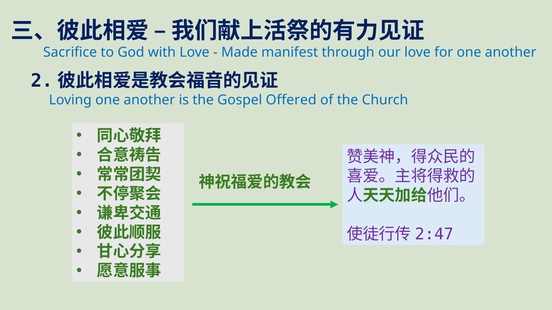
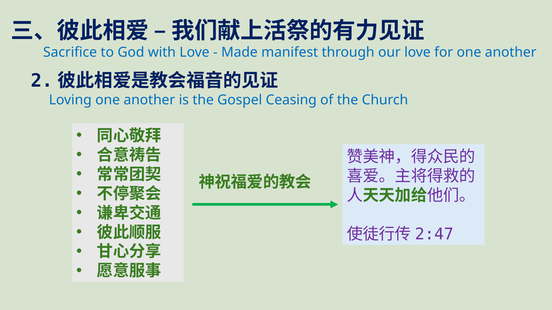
Offered: Offered -> Ceasing
